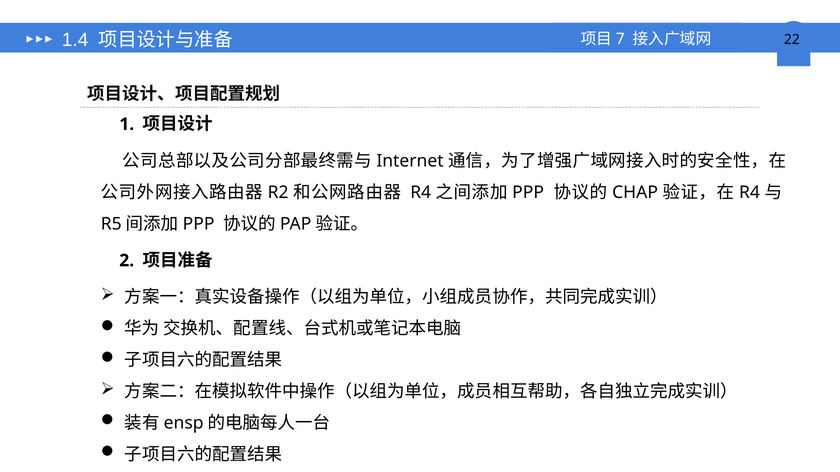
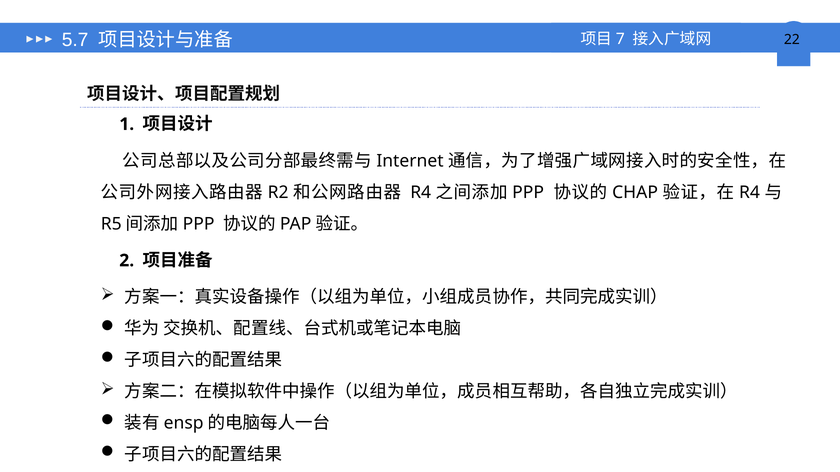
1.4: 1.4 -> 5.7
